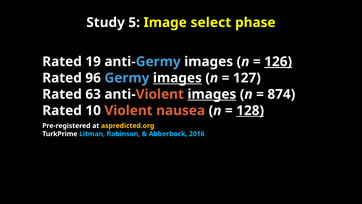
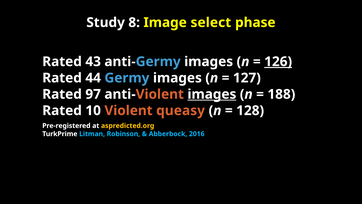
5: 5 -> 8
19: 19 -> 43
96: 96 -> 44
images at (177, 78) underline: present -> none
63: 63 -> 97
874: 874 -> 188
nausea: nausea -> queasy
128 underline: present -> none
